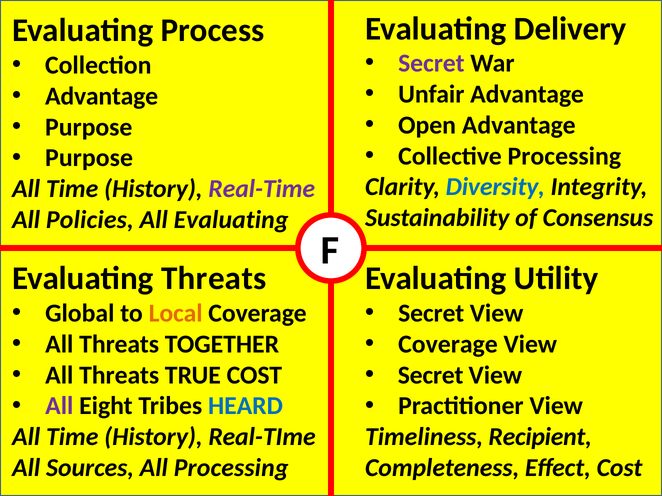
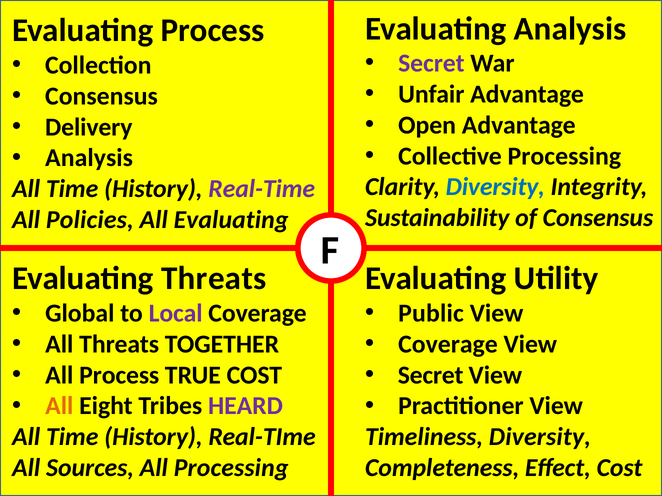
Evaluating Delivery: Delivery -> Analysis
Advantage at (102, 96): Advantage -> Consensus
Purpose at (89, 127): Purpose -> Delivery
Purpose at (89, 158): Purpose -> Analysis
Local colour: orange -> purple
Secret at (431, 314): Secret -> Public
Threats at (119, 375): Threats -> Process
All at (59, 406) colour: purple -> orange
HEARD colour: blue -> purple
Timeliness Recipient: Recipient -> Diversity
